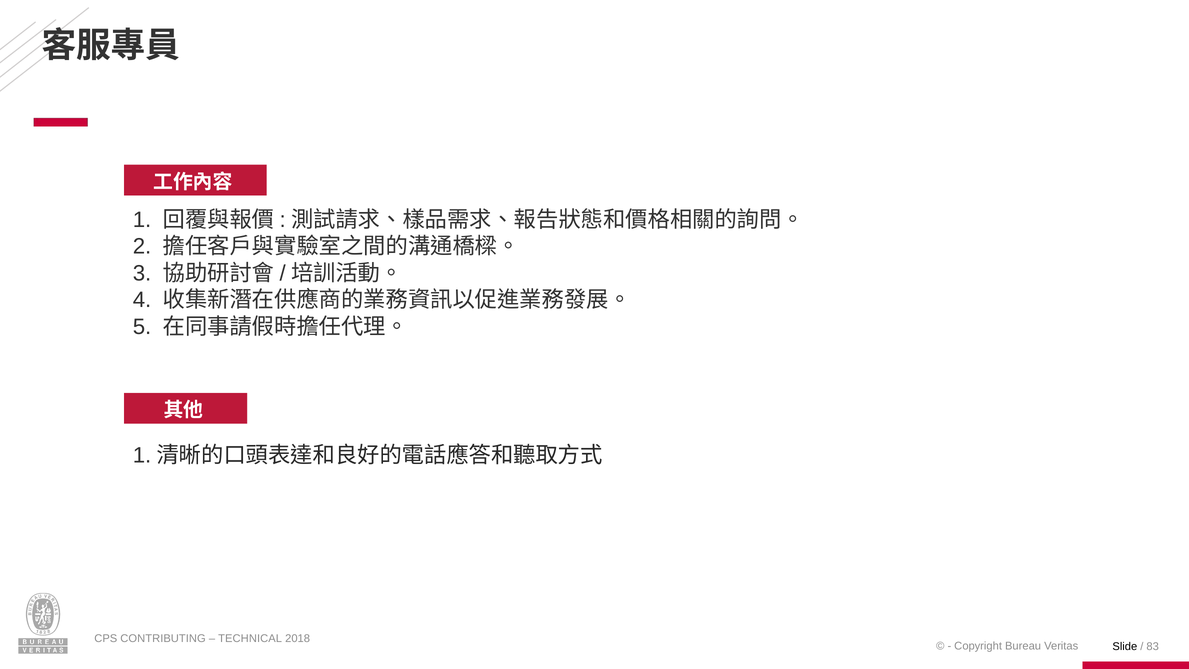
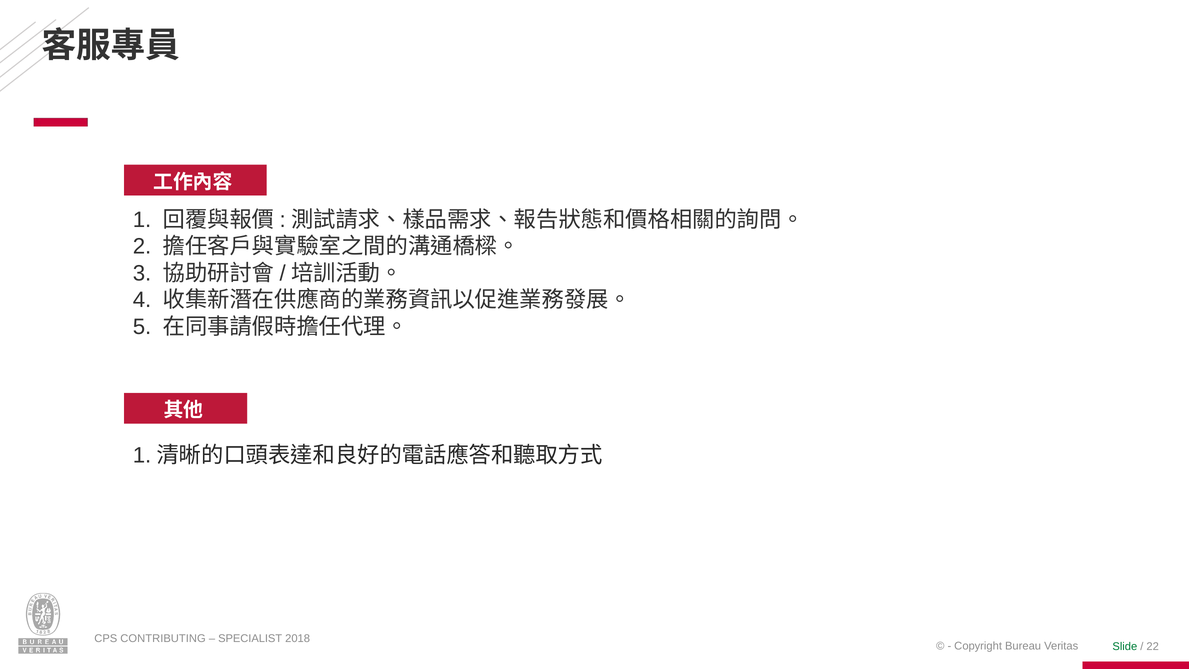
TECHNICAL: TECHNICAL -> SPECIALIST
Slide colour: black -> green
83: 83 -> 22
